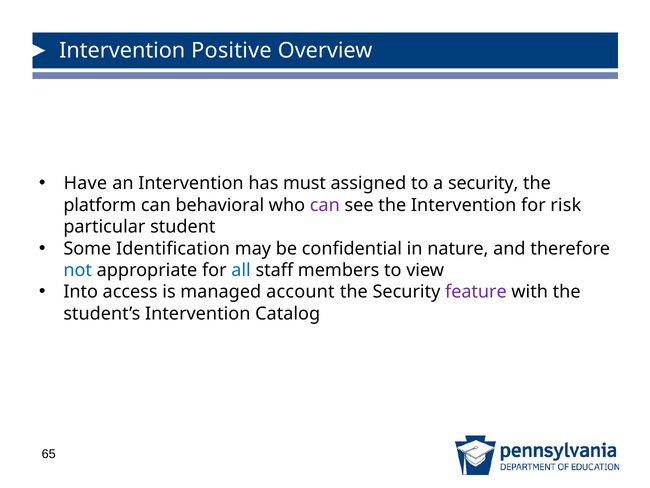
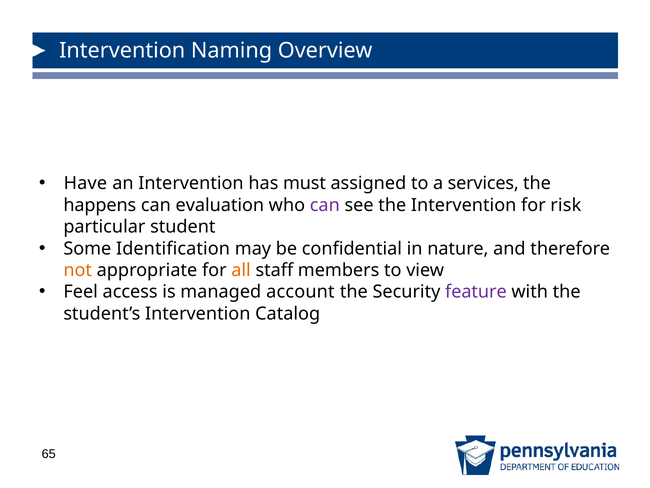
Positive: Positive -> Naming
a security: security -> services
platform: platform -> happens
behavioral: behavioral -> evaluation
not colour: blue -> orange
all colour: blue -> orange
Into: Into -> Feel
